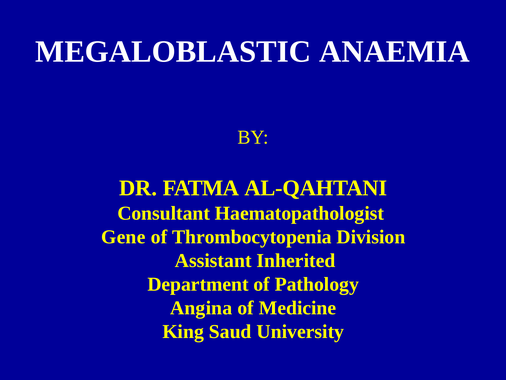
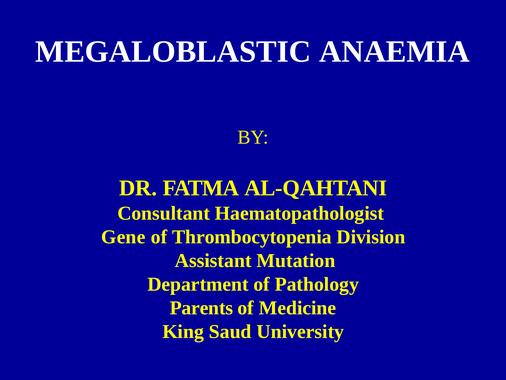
Inherited: Inherited -> Mutation
Angina: Angina -> Parents
